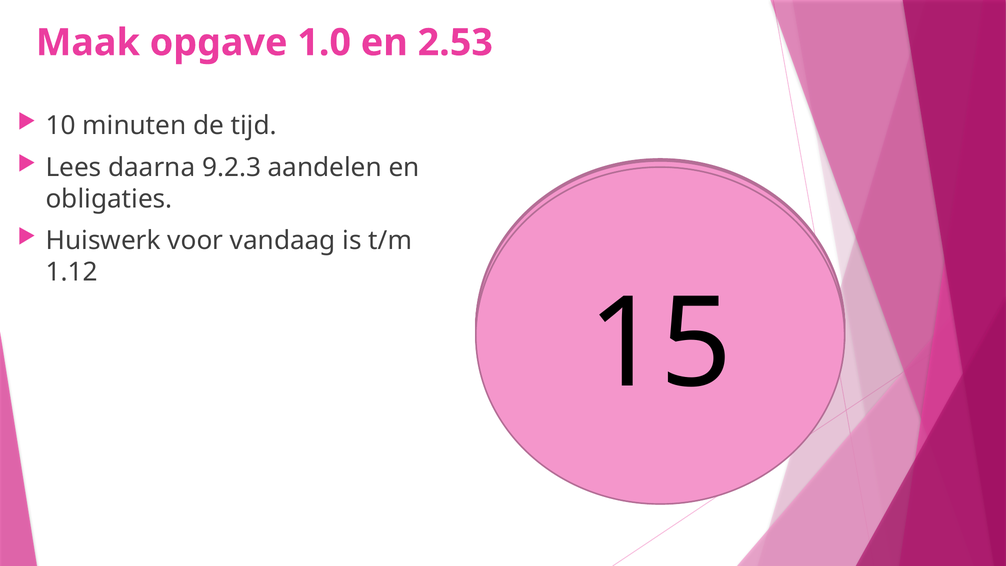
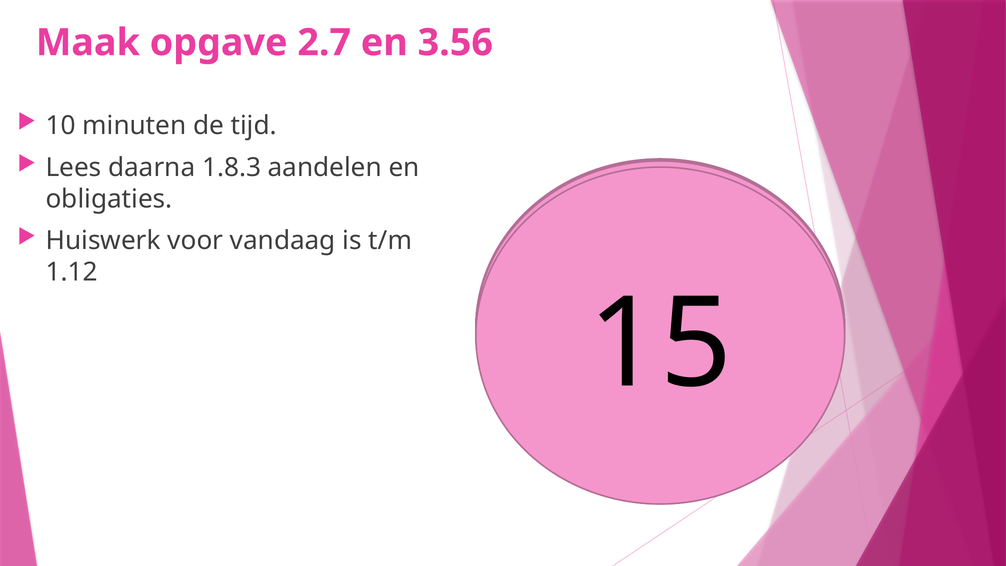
1.0: 1.0 -> 2.7
2.53: 2.53 -> 3.56
9.2.3: 9.2.3 -> 1.8.3
